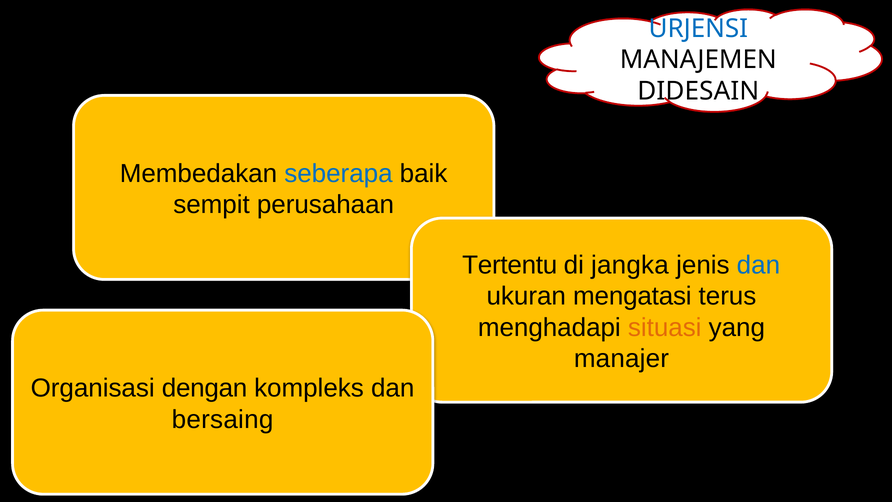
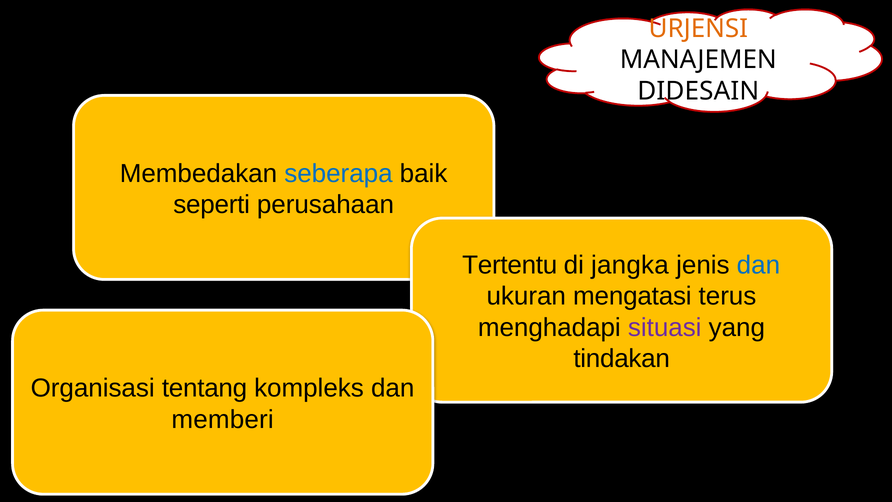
URJENSI colour: blue -> orange
sempit: sempit -> seperti
situasi colour: orange -> purple
manajer: manajer -> tindakan
dengan: dengan -> tentang
bersaing: bersaing -> memberi
